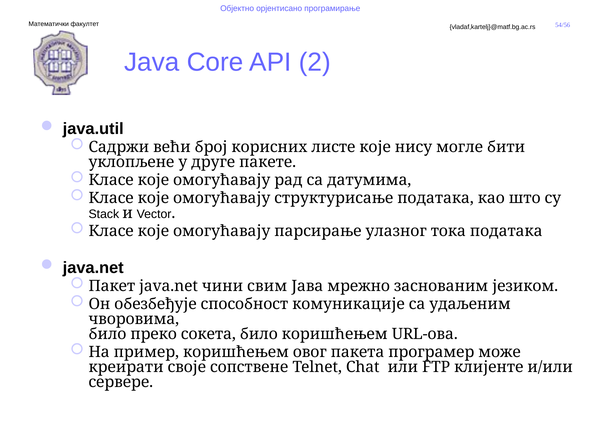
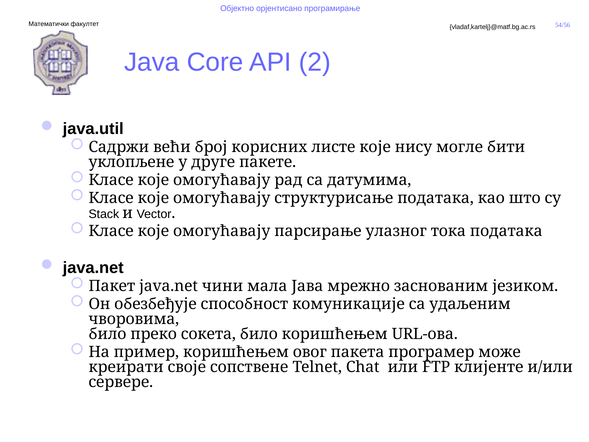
свим: свим -> мала
